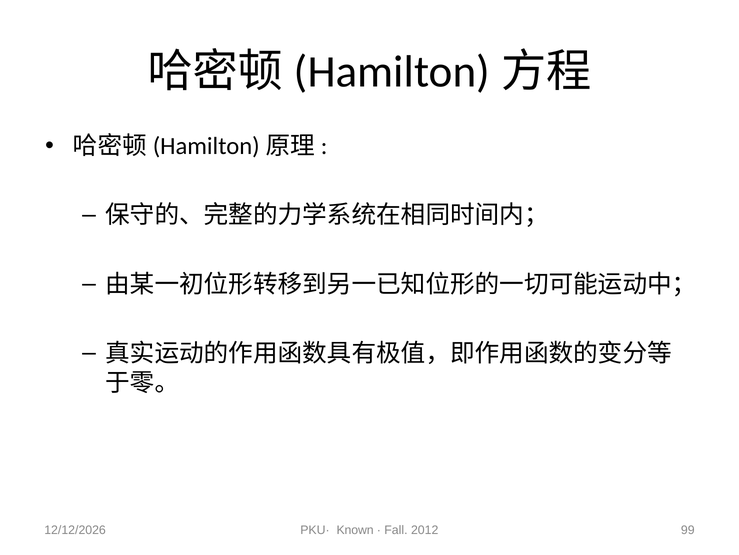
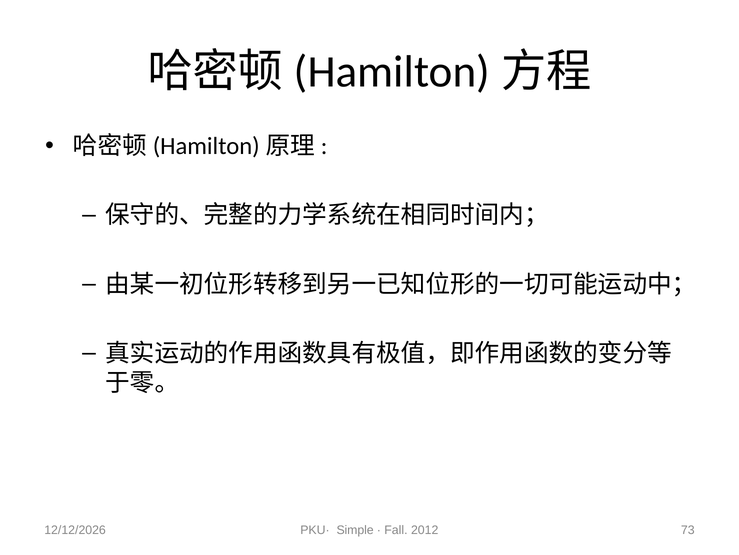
Known: Known -> Simple
99: 99 -> 73
